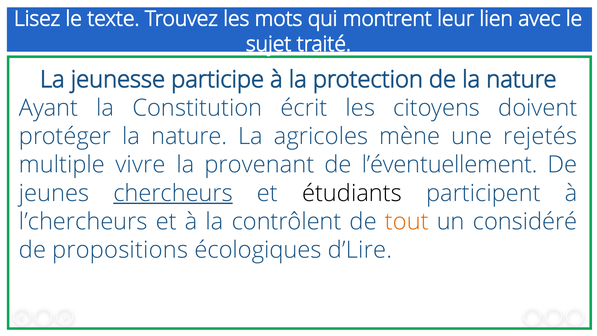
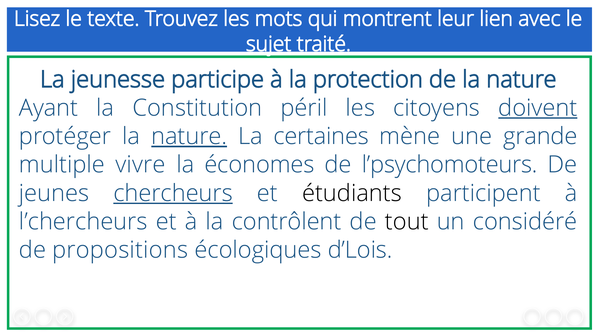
écrit: écrit -> péril
doivent underline: none -> present
nature at (189, 136) underline: none -> present
agricoles: agricoles -> certaines
rejetés: rejetés -> grande
provenant: provenant -> économes
l’éventuellement: l’éventuellement -> l’psychomoteurs
tout colour: orange -> black
d’Lire: d’Lire -> d’Lois
